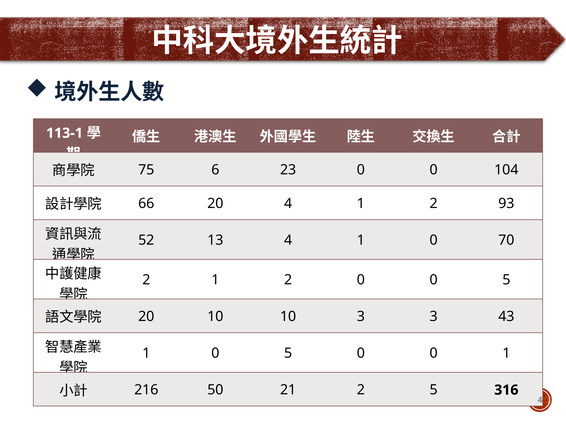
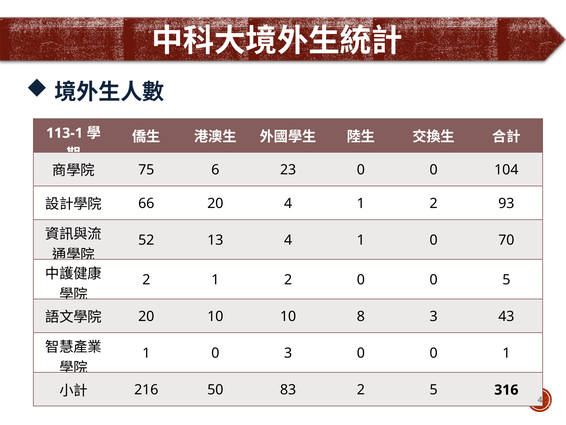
10 3: 3 -> 8
1 0 5: 5 -> 3
21: 21 -> 83
